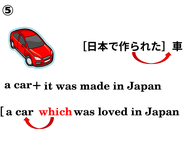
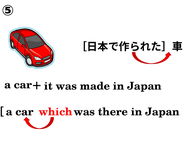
loved: loved -> there
